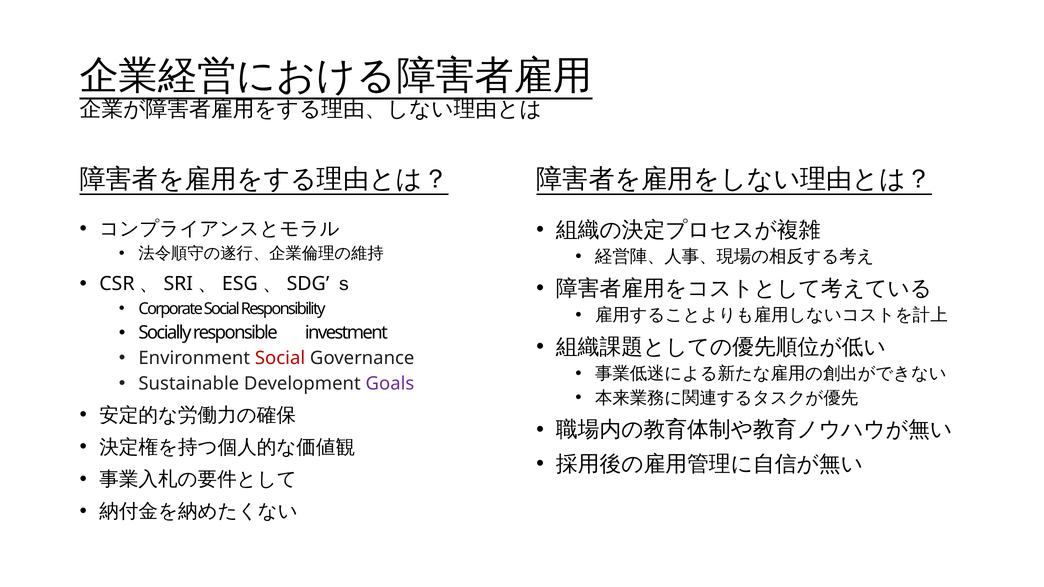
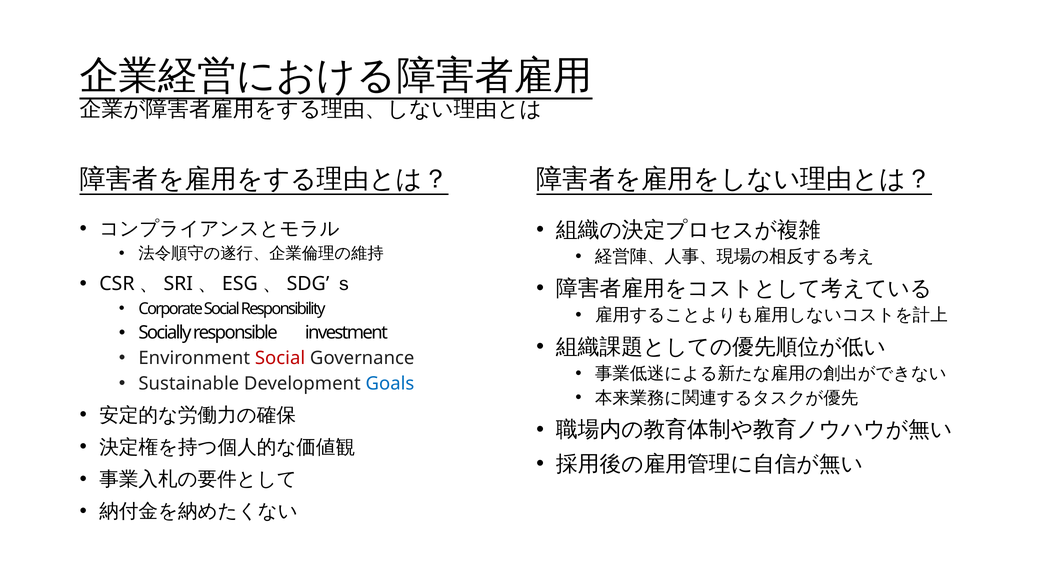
Goals colour: purple -> blue
